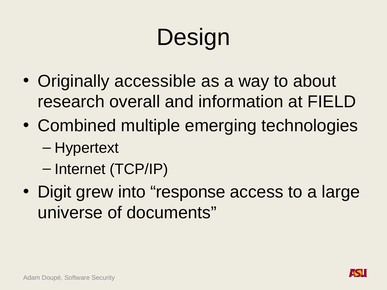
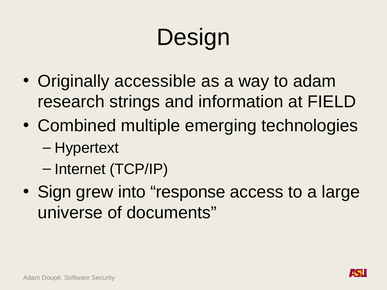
to about: about -> adam
overall: overall -> strings
Digit: Digit -> Sign
